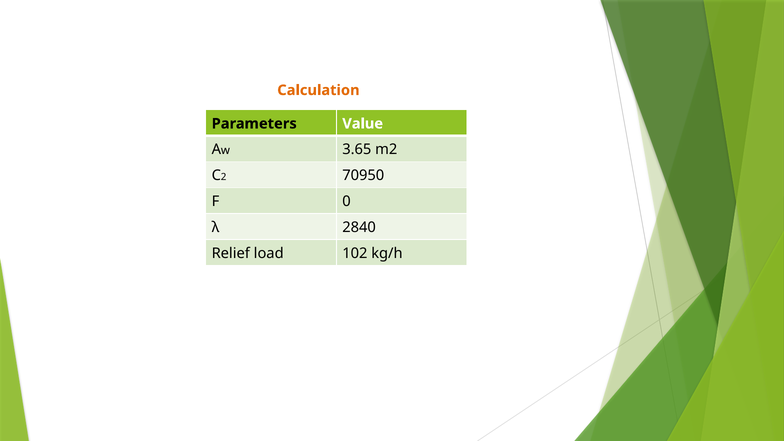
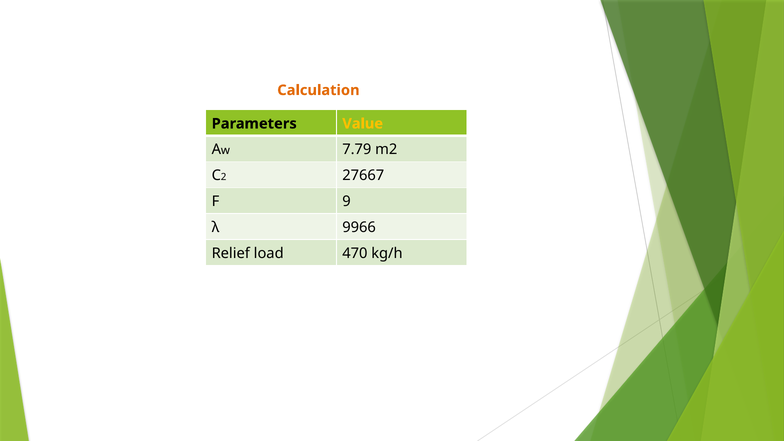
Value colour: white -> yellow
3.65: 3.65 -> 7.79
70950: 70950 -> 27667
0: 0 -> 9
2840: 2840 -> 9966
102: 102 -> 470
